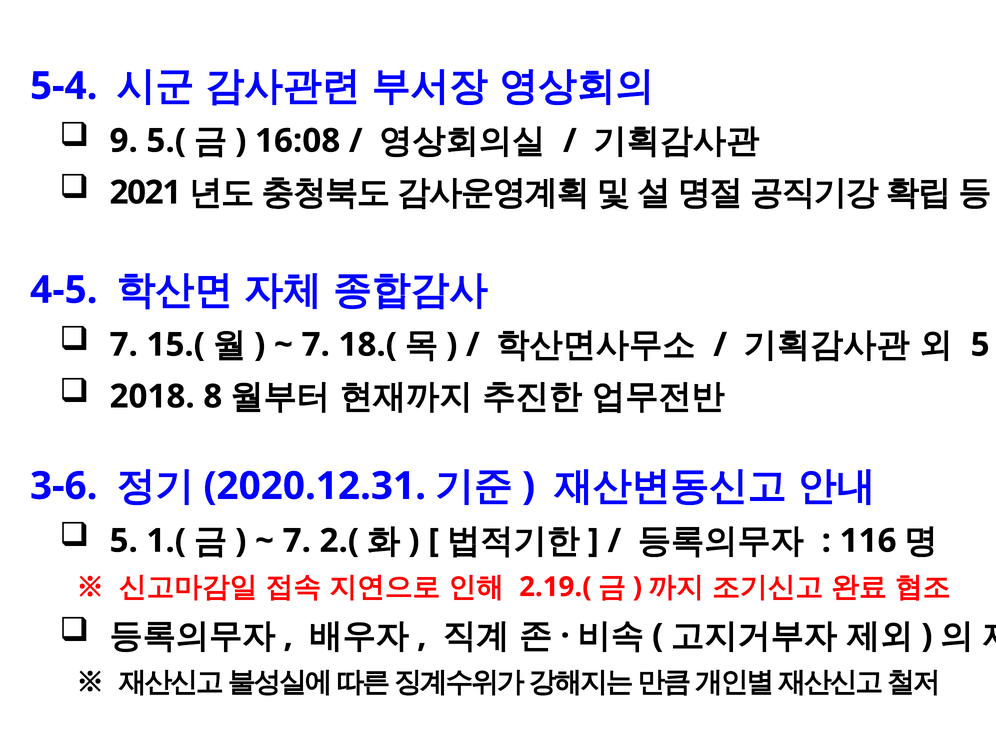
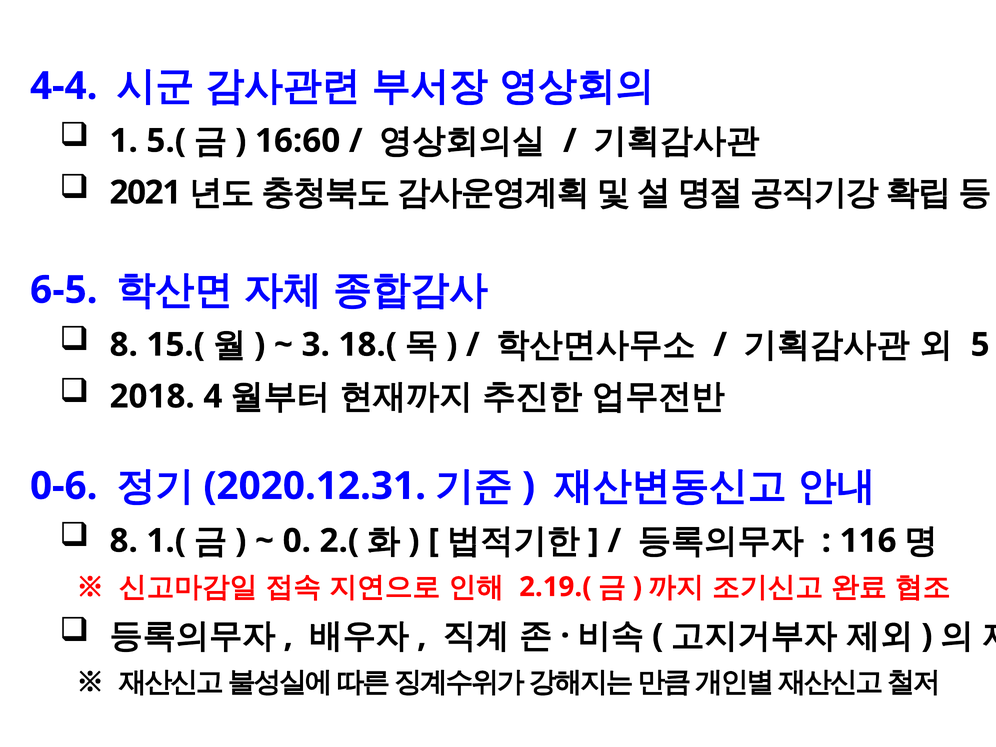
5-4: 5-4 -> 4-4
9: 9 -> 1
16:08: 16:08 -> 16:60
4-5: 4-5 -> 6-5
7 at (124, 345): 7 -> 8
7 at (316, 345): 7 -> 3
8: 8 -> 4
3-6: 3-6 -> 0-6
5 at (124, 541): 5 -> 8
7 at (297, 541): 7 -> 0
